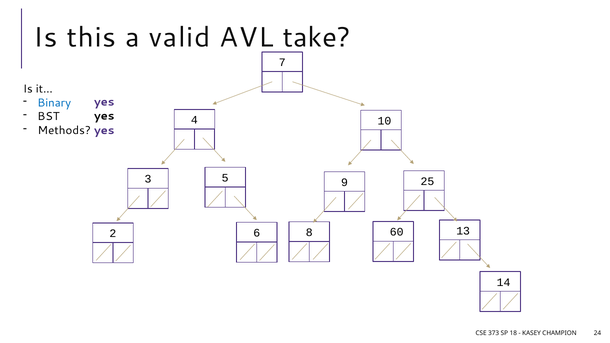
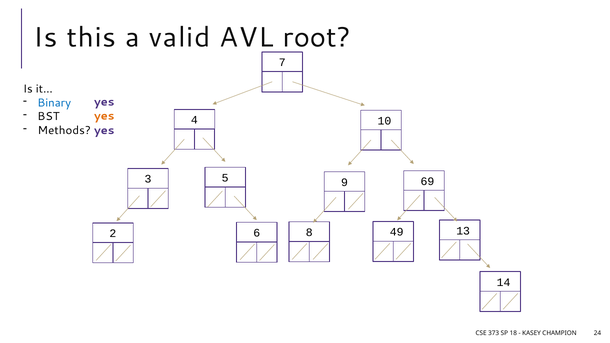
take: take -> root
yes at (104, 116) colour: black -> orange
25: 25 -> 69
60: 60 -> 49
